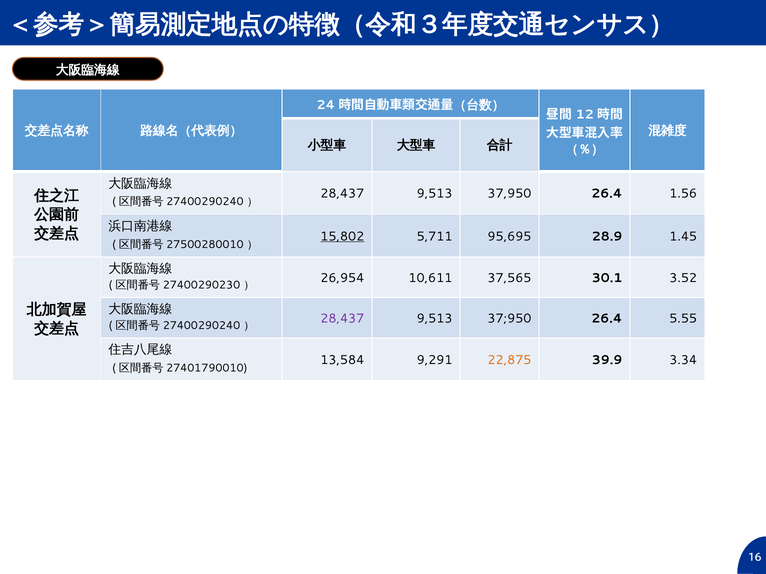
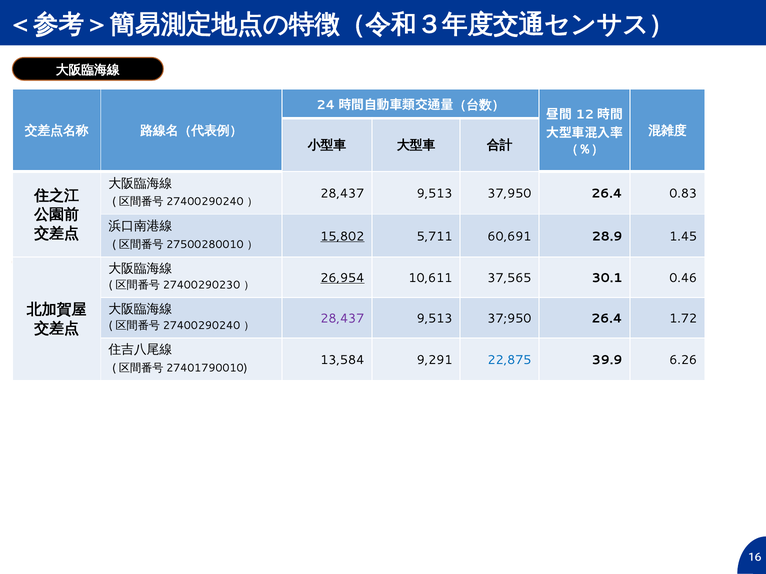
1.56: 1.56 -> 0.83
95,695: 95,695 -> 60,691
26,954 underline: none -> present
3.52: 3.52 -> 0.46
5.55: 5.55 -> 1.72
22,875 colour: orange -> blue
3.34: 3.34 -> 6.26
